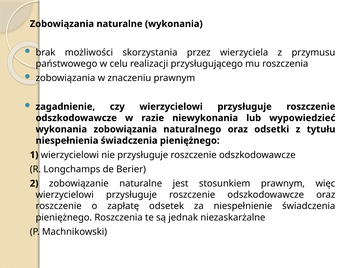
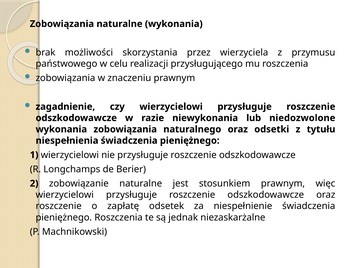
wypowiedzieć: wypowiedzieć -> niedozwolone
